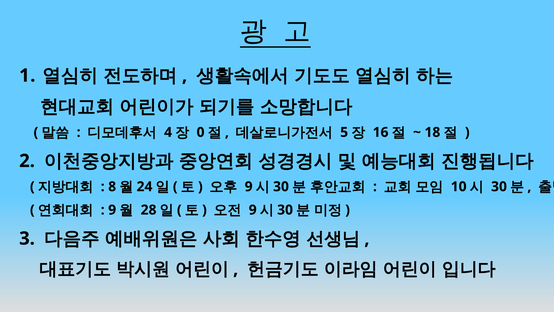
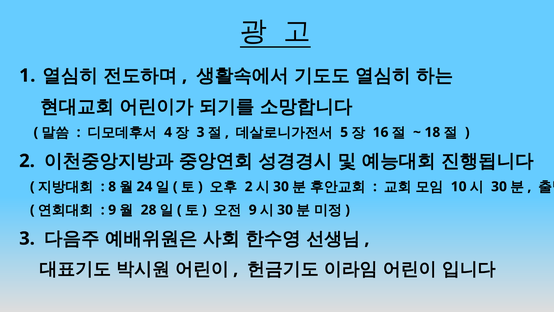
0 at (201, 132): 0 -> 3
9 at (249, 186): 9 -> 2
